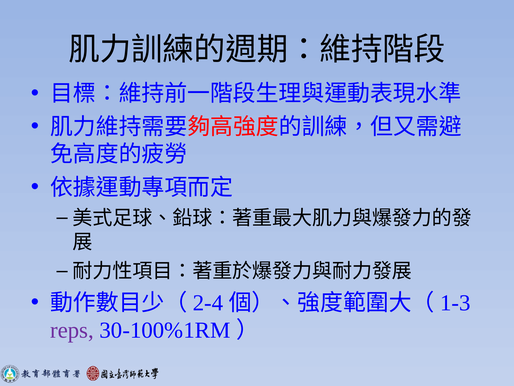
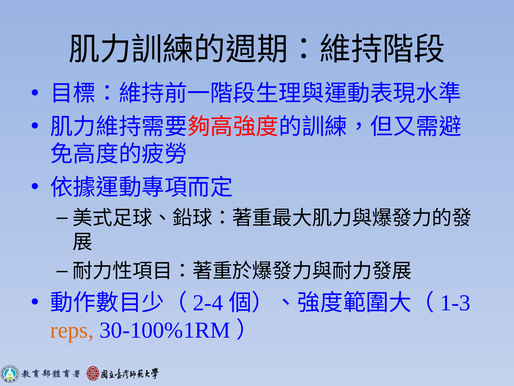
reps colour: purple -> orange
